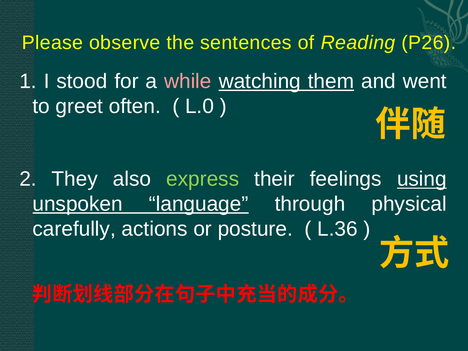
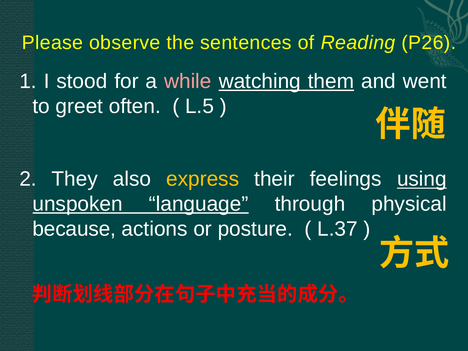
L.0: L.0 -> L.5
express colour: light green -> yellow
carefully: carefully -> because
L.36: L.36 -> L.37
